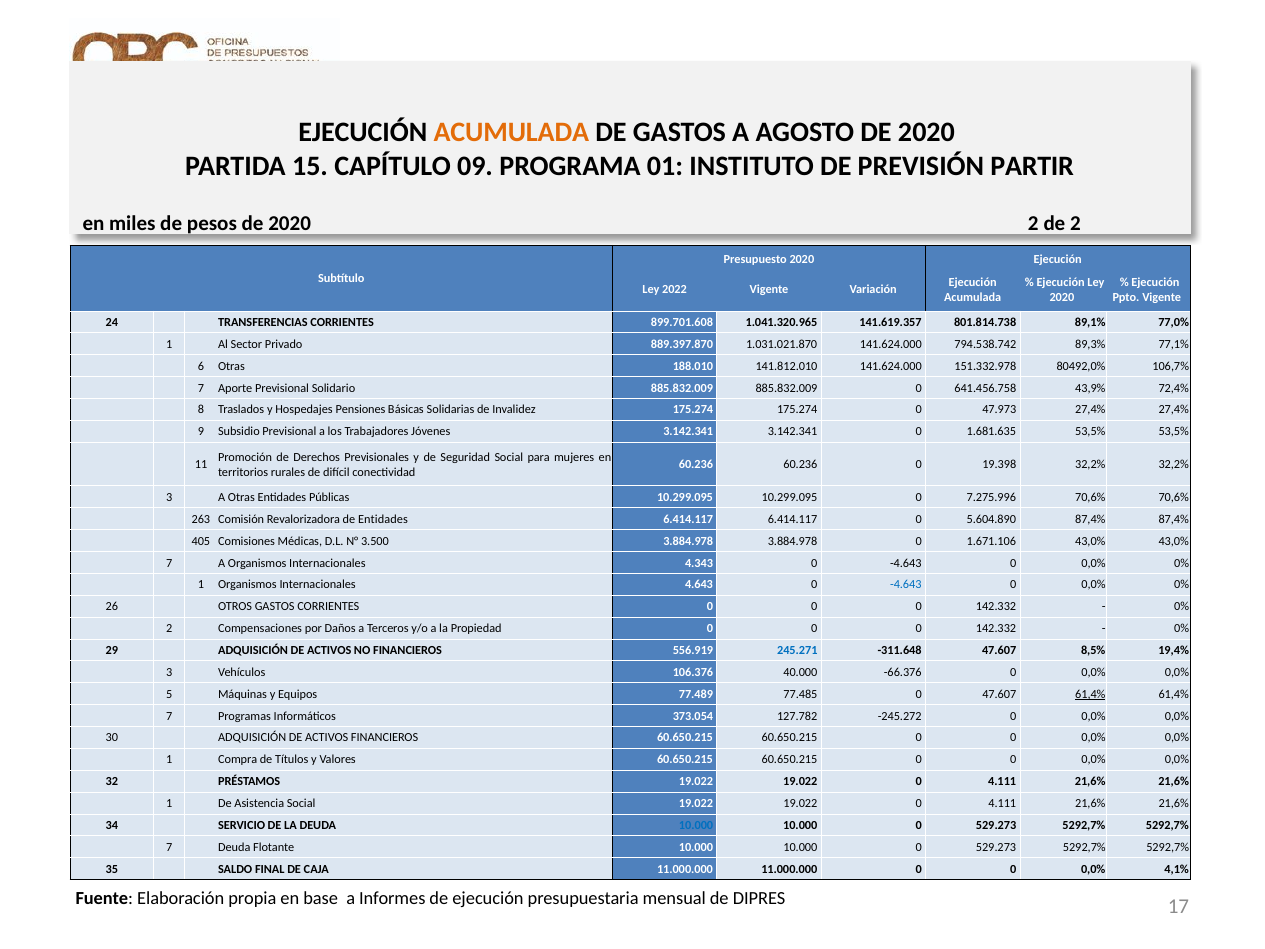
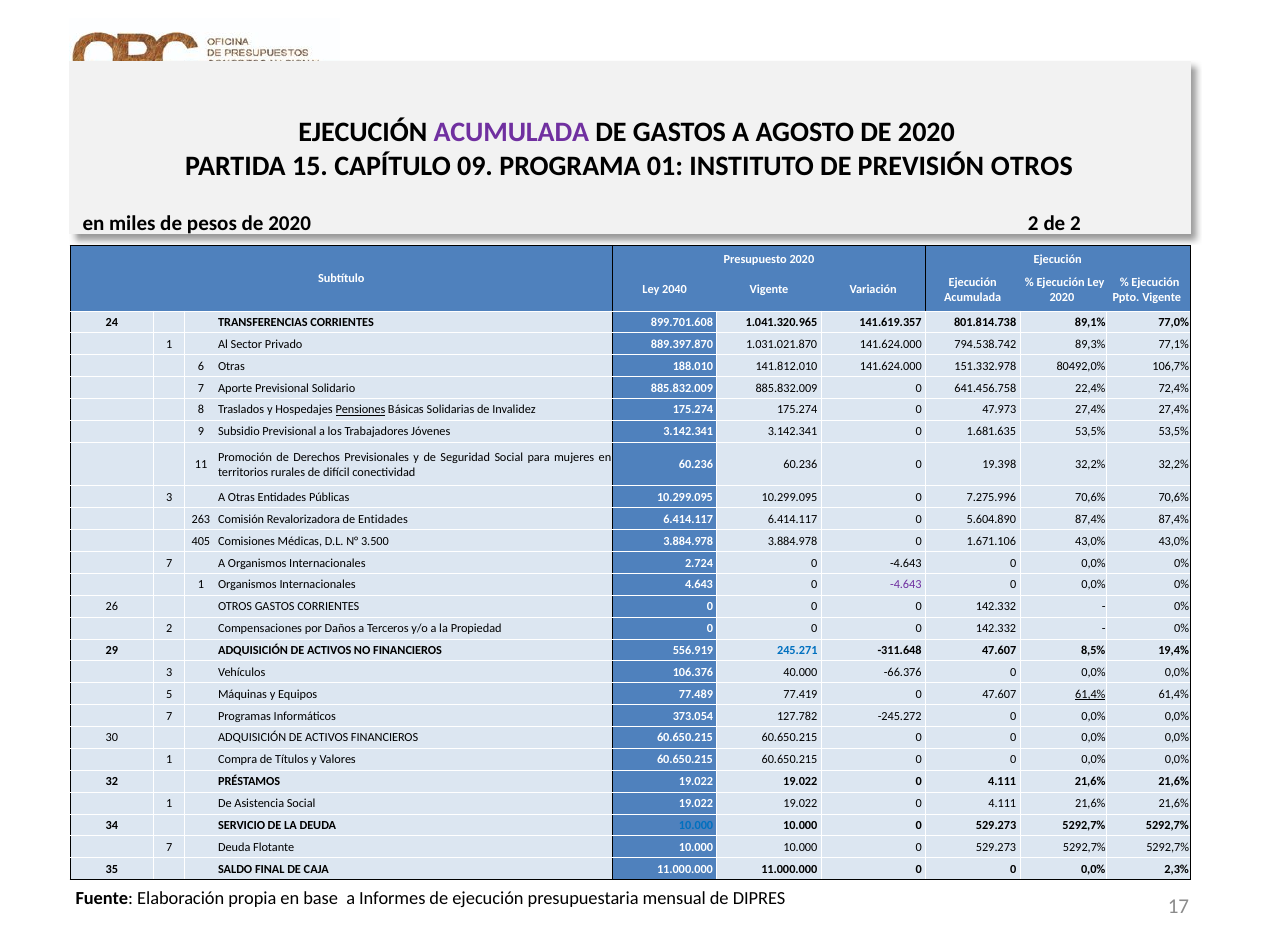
ACUMULADA at (511, 133) colour: orange -> purple
PREVISIÓN PARTIR: PARTIR -> OTROS
2022: 2022 -> 2040
43,9%: 43,9% -> 22,4%
Pensiones underline: none -> present
4.343: 4.343 -> 2.724
-4.643 at (906, 585) colour: blue -> purple
77.485: 77.485 -> 77.419
4,1%: 4,1% -> 2,3%
